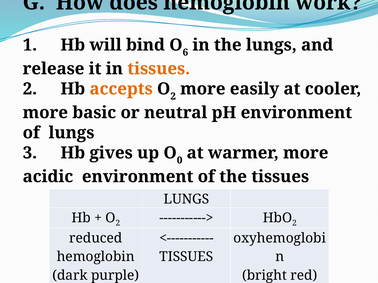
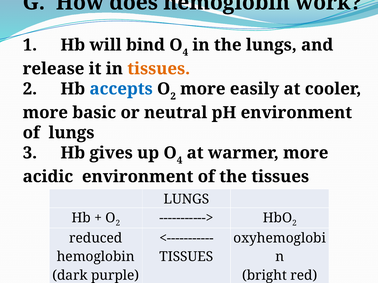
6 at (185, 52): 6 -> 4
accepts colour: orange -> blue
0 at (180, 161): 0 -> 4
